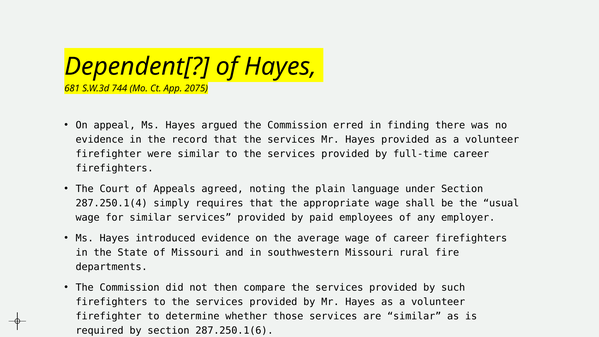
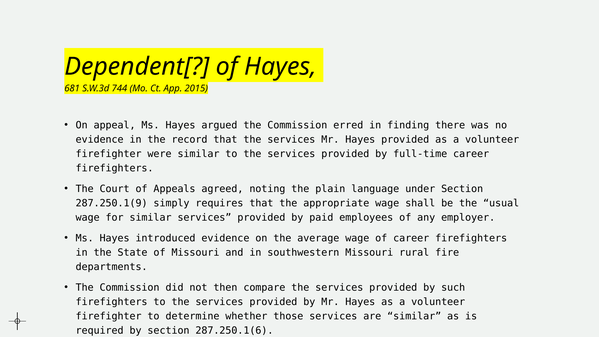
2075: 2075 -> 2015
287.250.1(4: 287.250.1(4 -> 287.250.1(9
